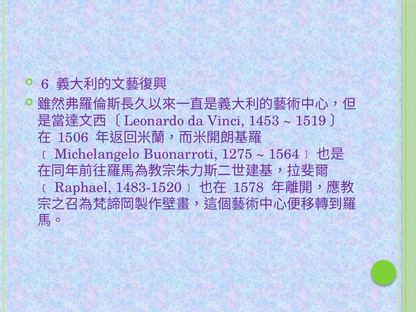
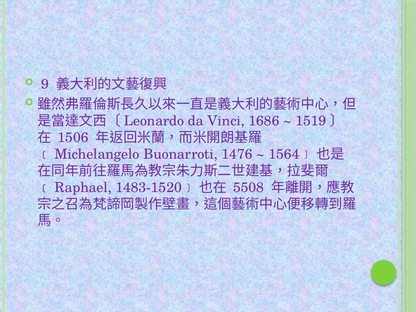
6: 6 -> 9
1453: 1453 -> 1686
1275: 1275 -> 1476
1578: 1578 -> 5508
